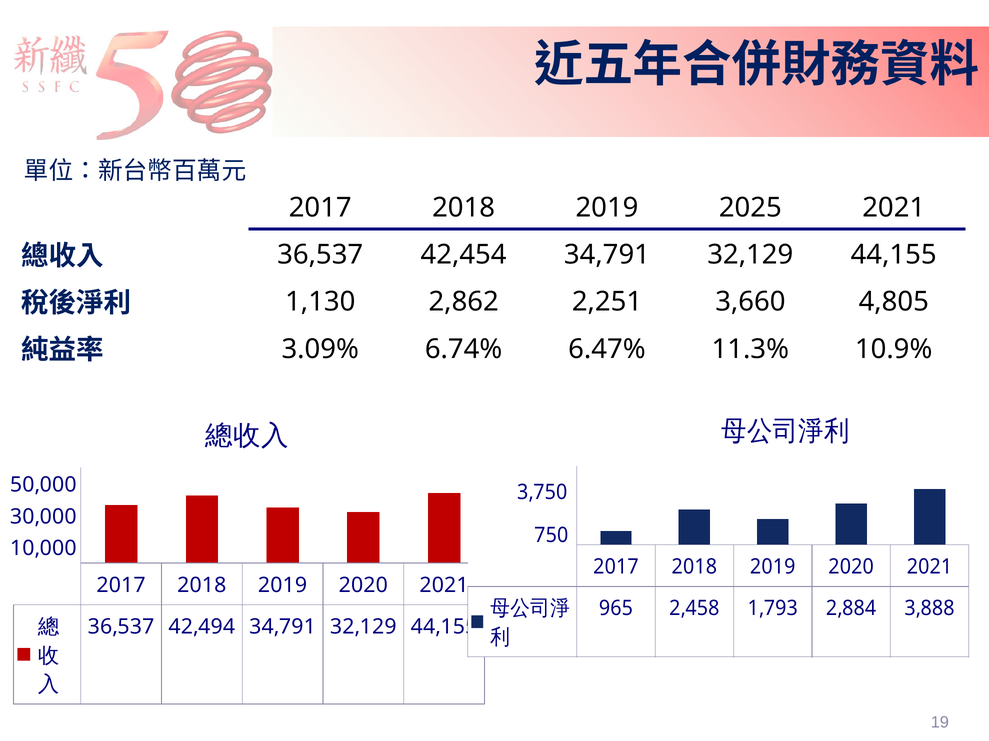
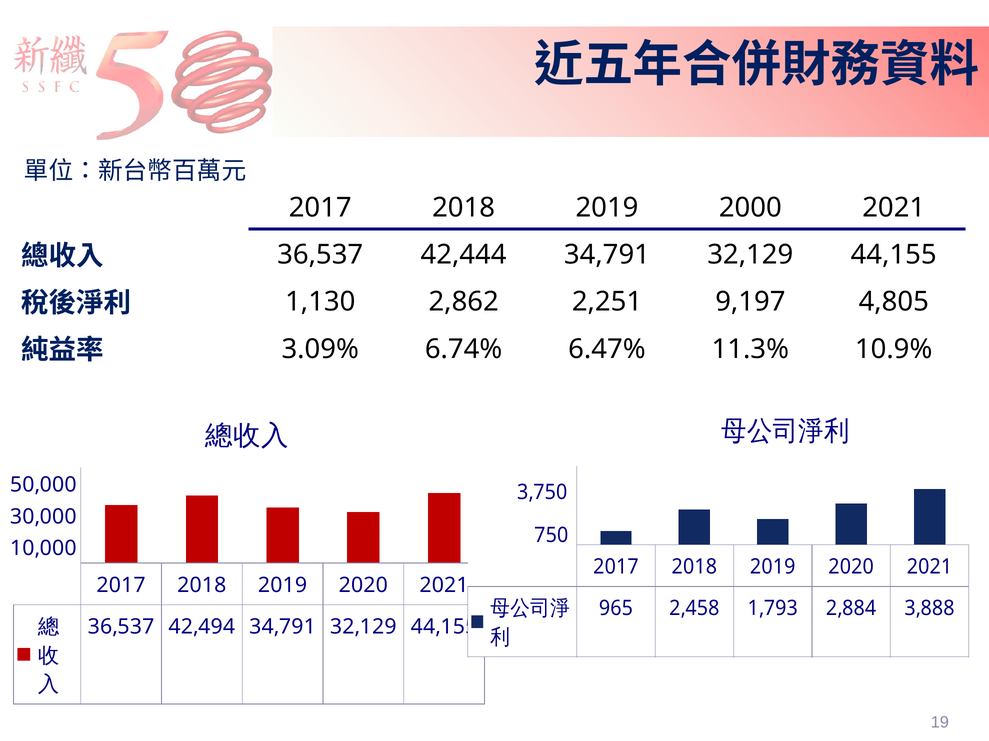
2025: 2025 -> 2000
42,454: 42,454 -> 42,444
3,660: 3,660 -> 9,197
